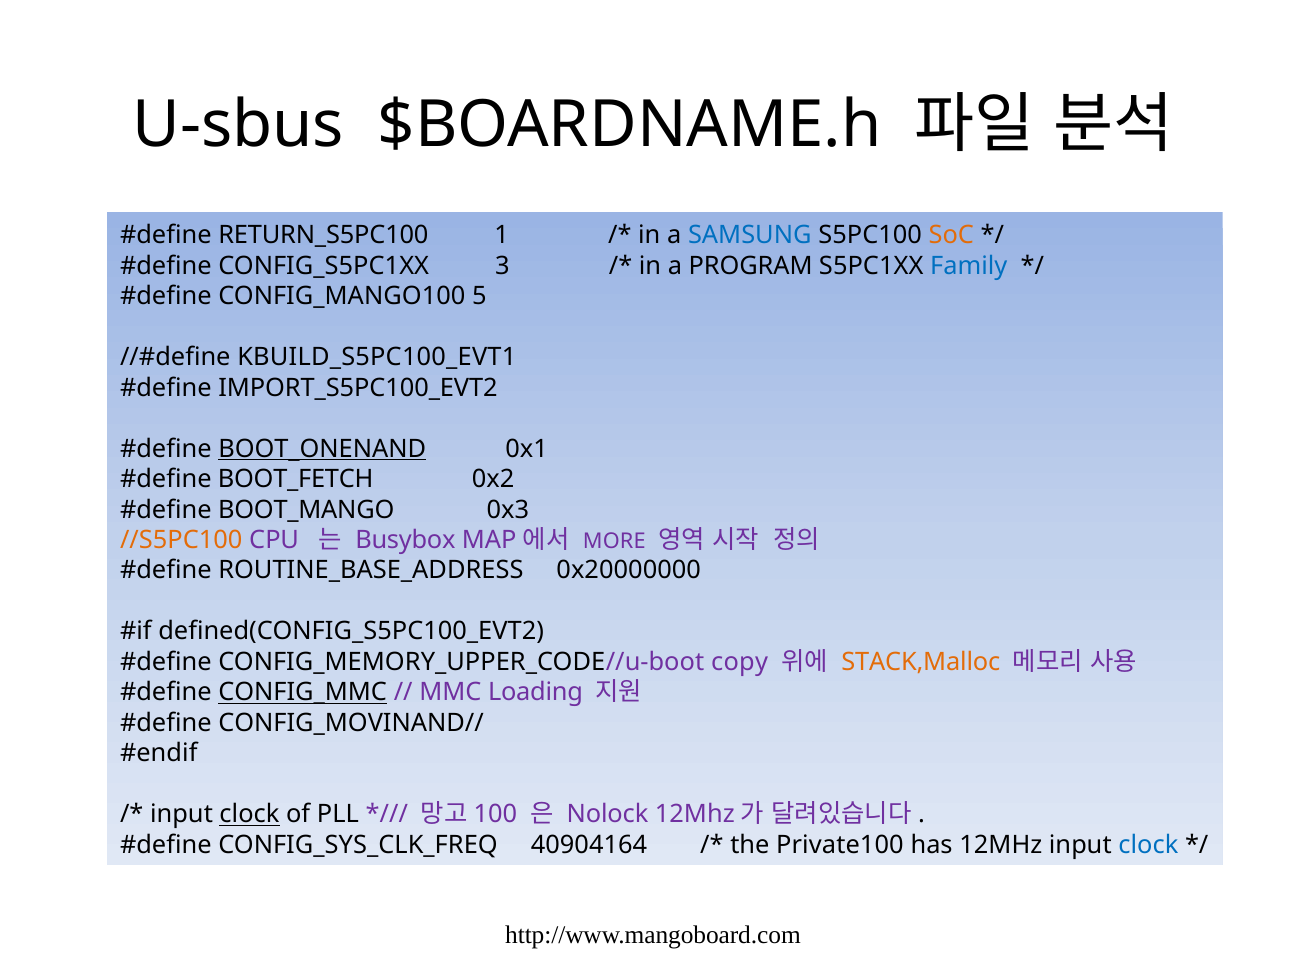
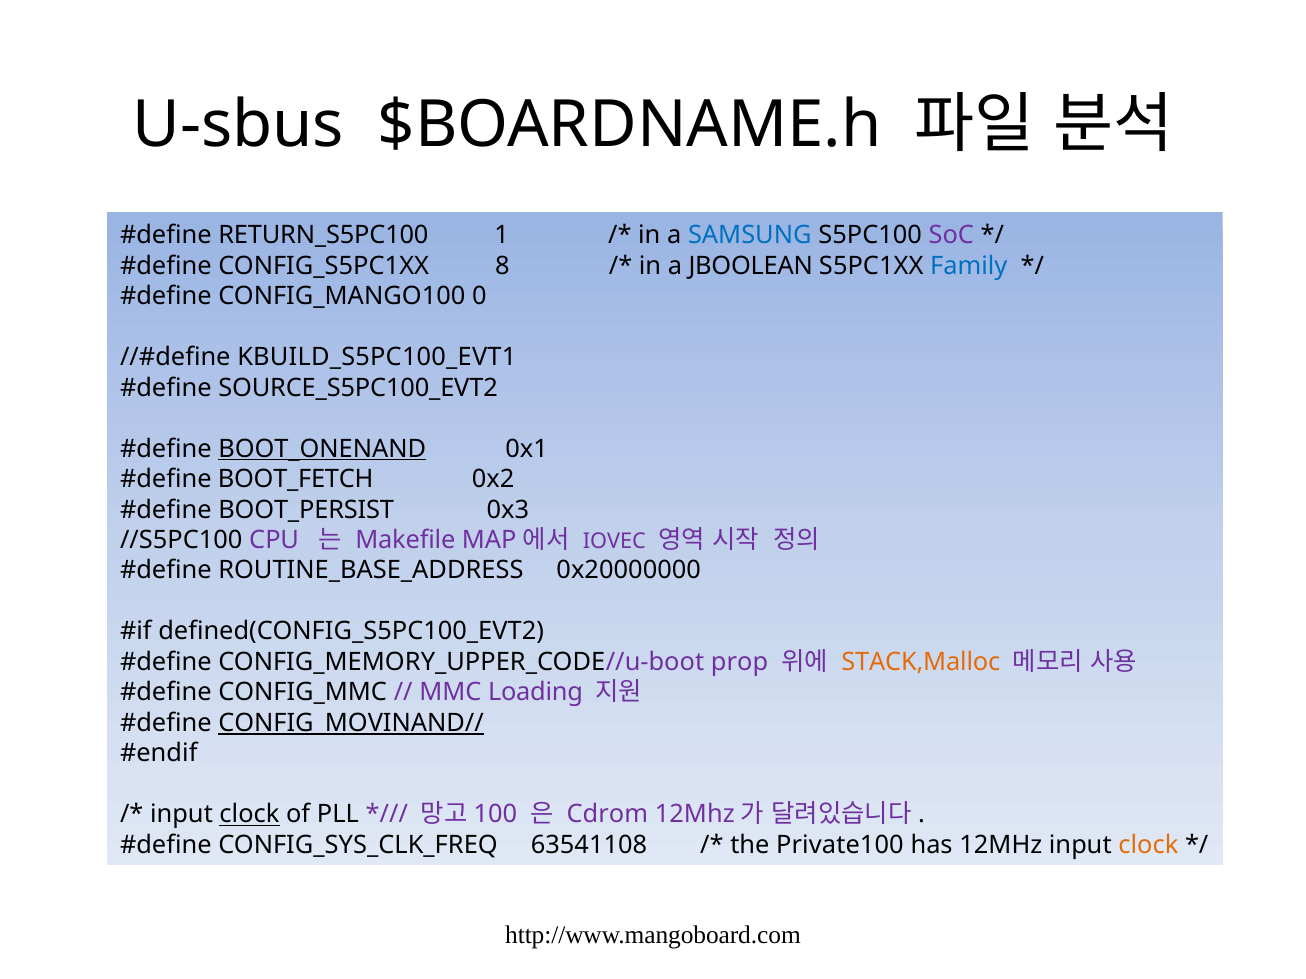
SoC colour: orange -> purple
3: 3 -> 8
PROGRAM: PROGRAM -> JBOOLEAN
5: 5 -> 0
IMPORT_S5PC100_EVT2: IMPORT_S5PC100_EVT2 -> SOURCE_S5PC100_EVT2
BOOT_MANGO: BOOT_MANGO -> BOOT_PERSIST
//S5PC100 colour: orange -> black
Busybox: Busybox -> Makefile
MORE: MORE -> IOVEC
copy: copy -> prop
CONFIG_MMC underline: present -> none
CONFIG_MOVINAND// underline: none -> present
Nolock: Nolock -> Cdrom
40904164: 40904164 -> 63541108
clock at (1148, 845) colour: blue -> orange
